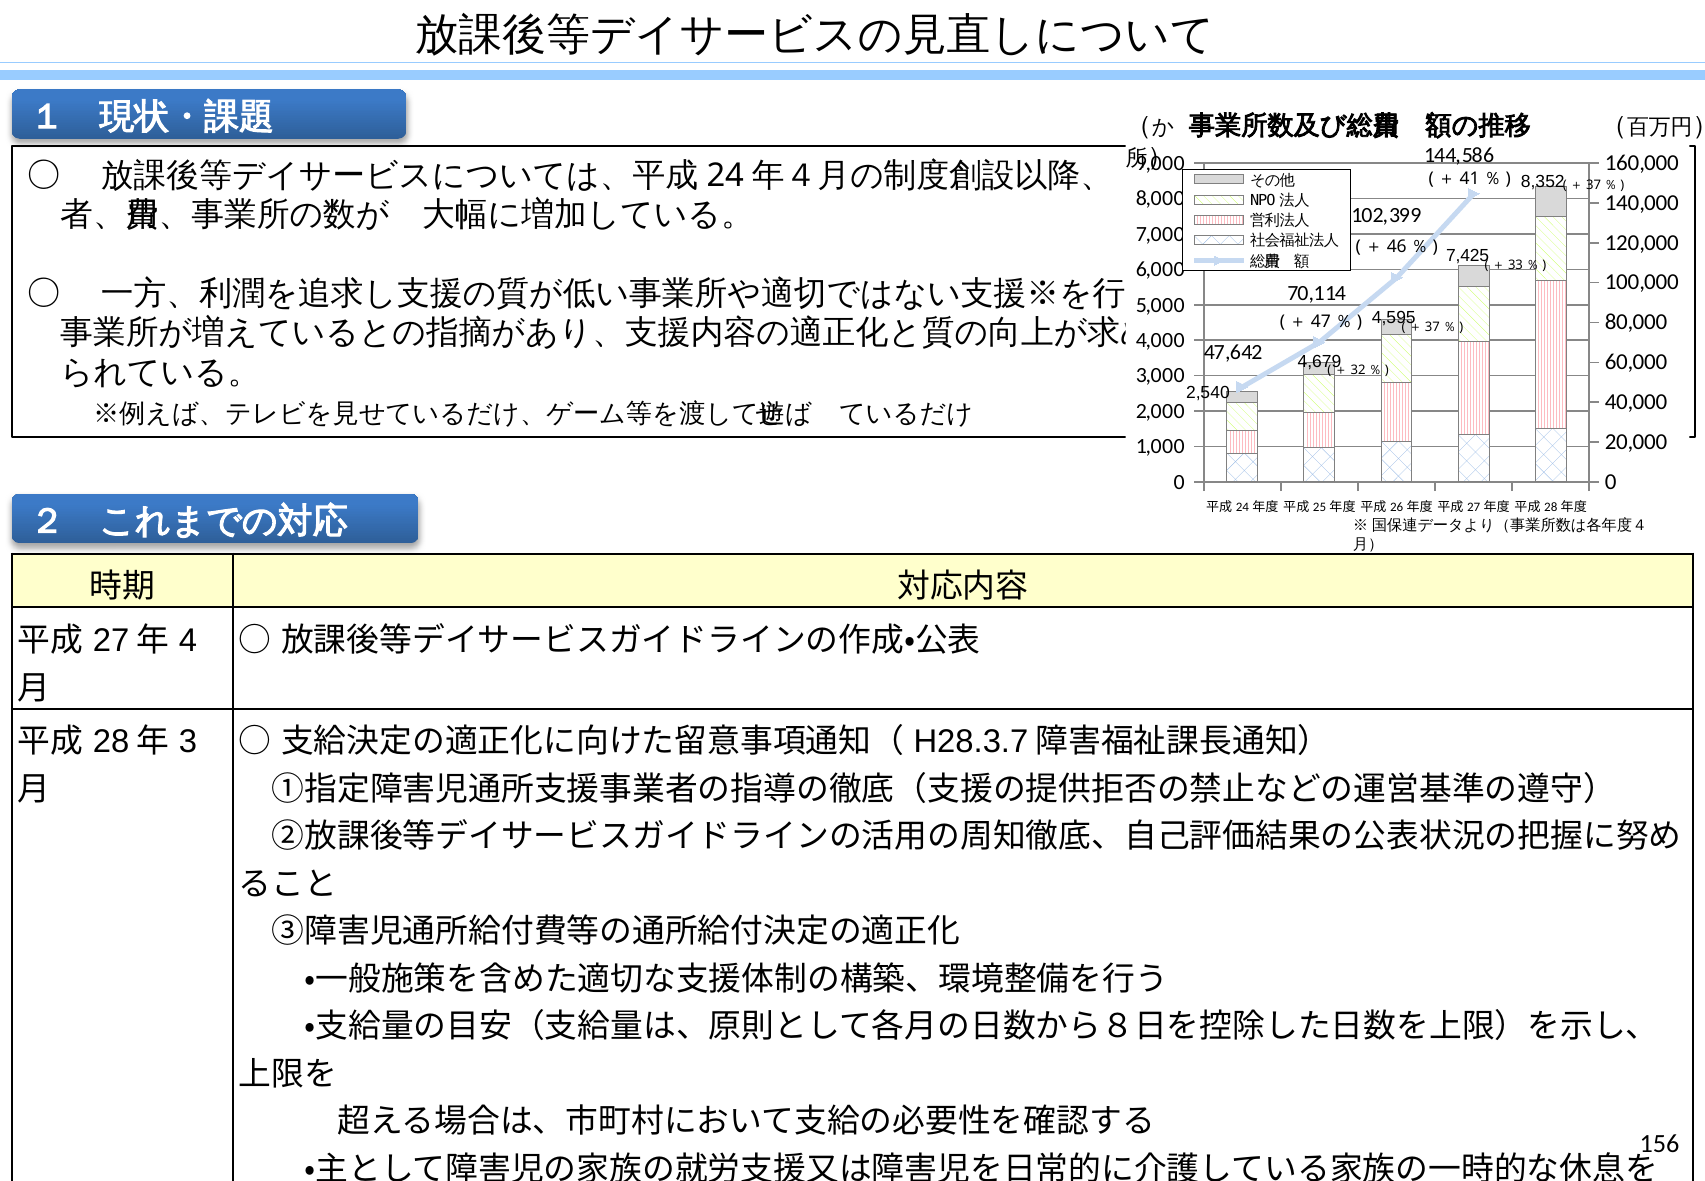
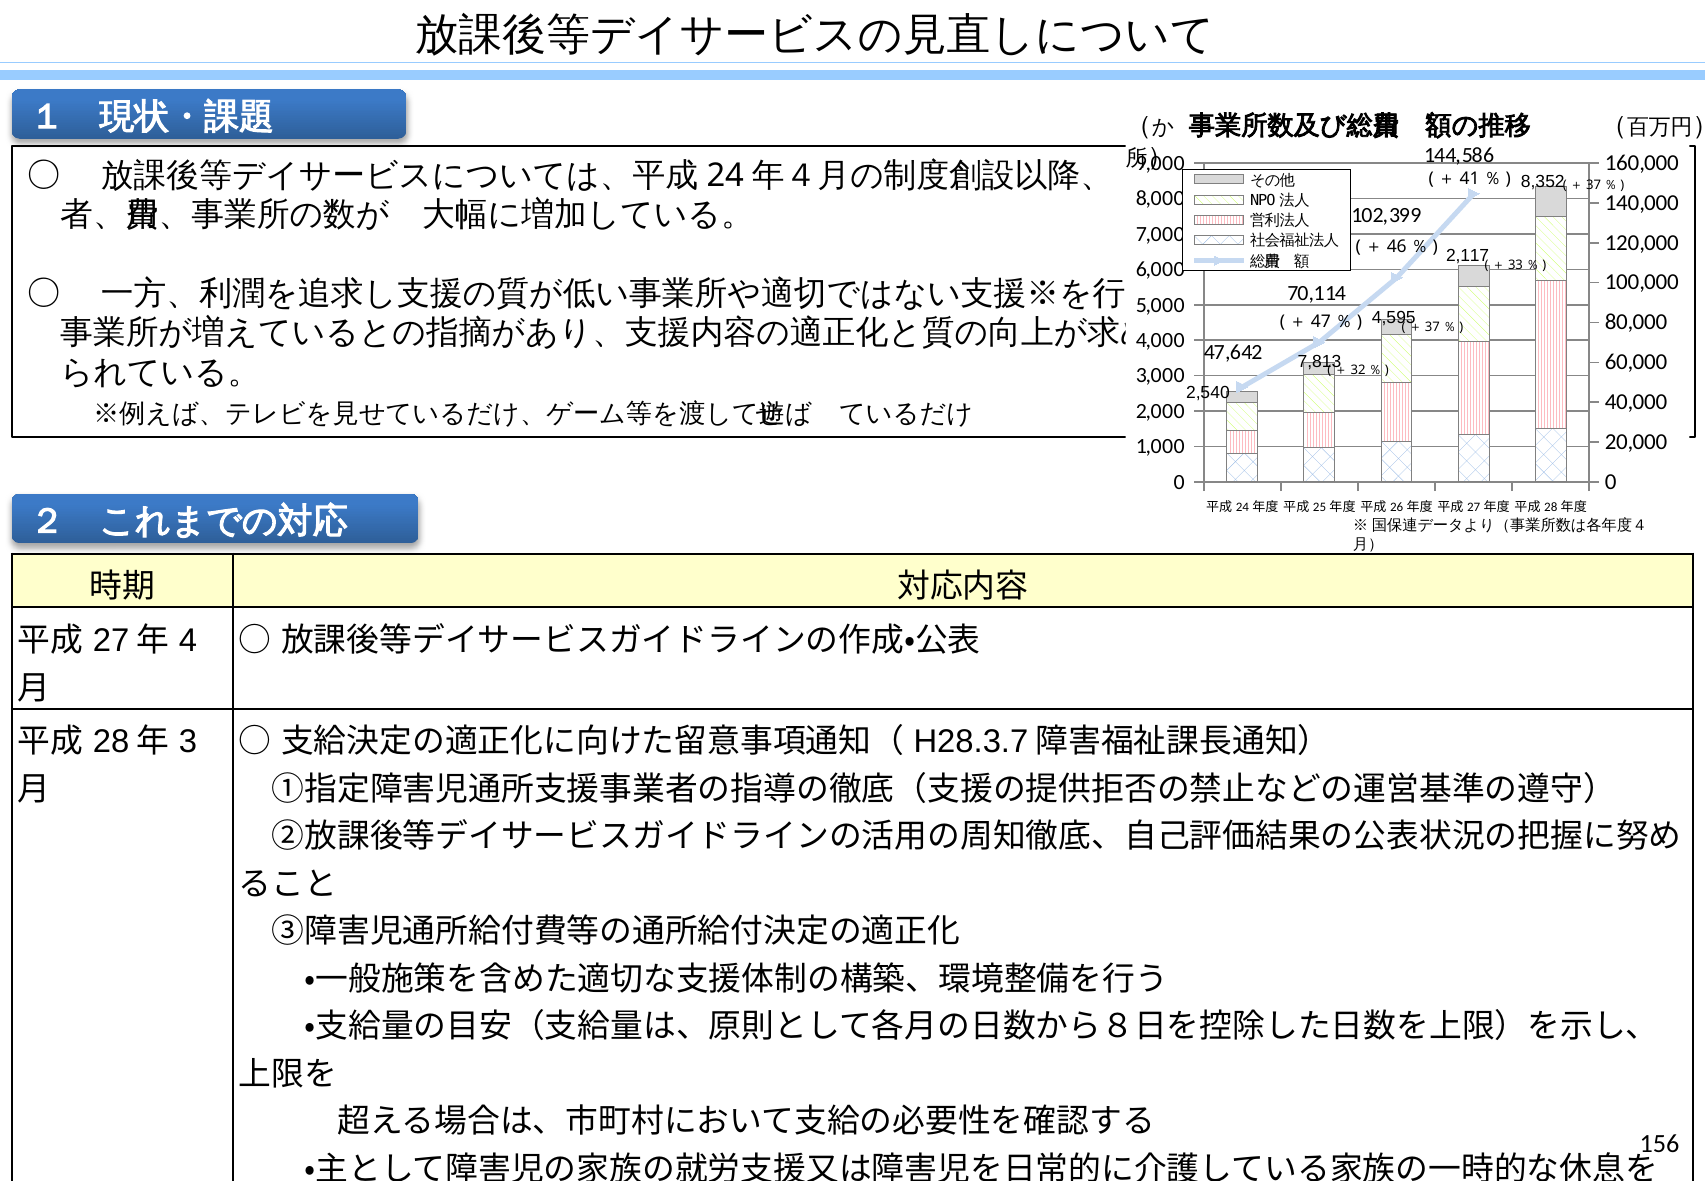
7,425: 7,425 -> 2,117
4,679: 4,679 -> 7,813
